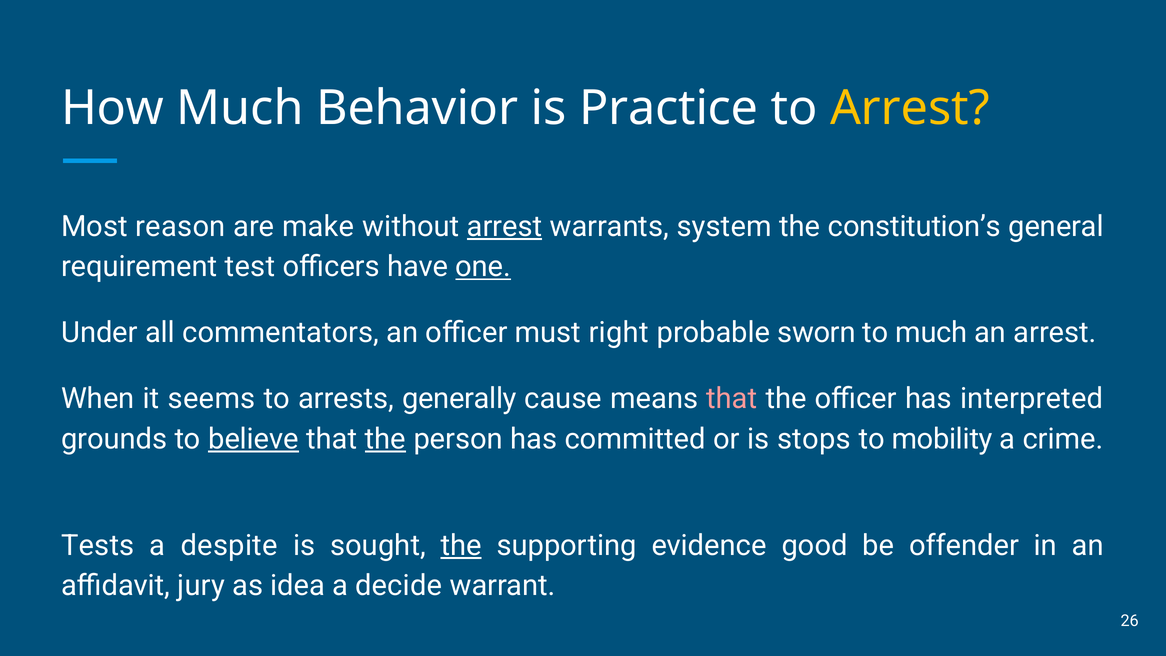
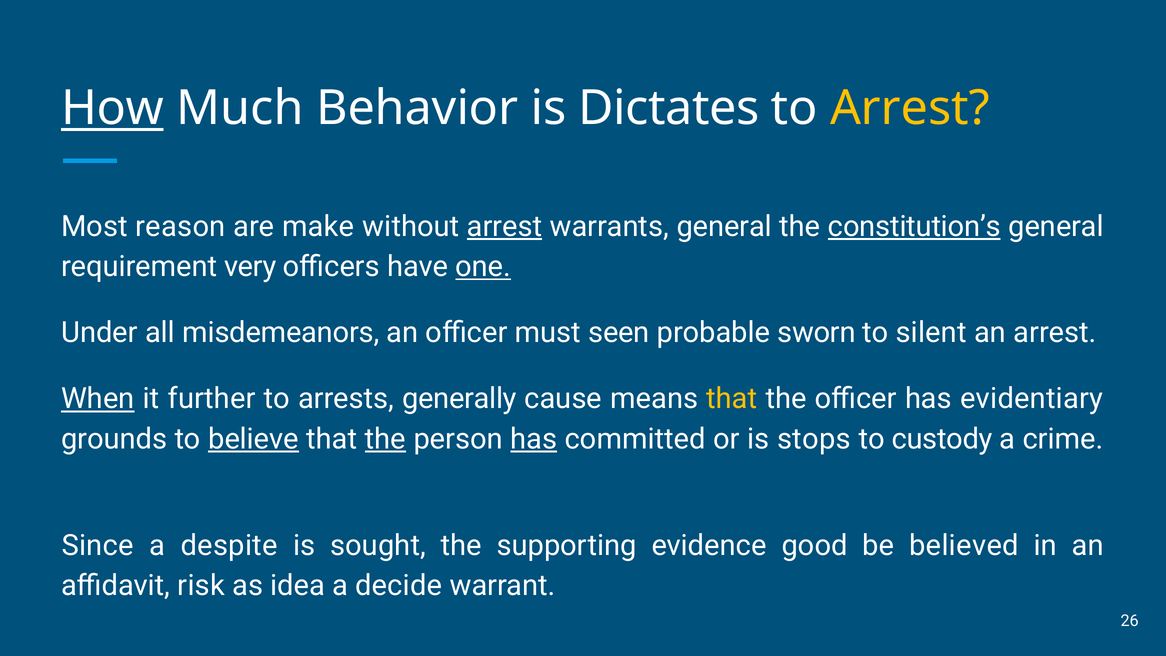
How underline: none -> present
Practice: Practice -> Dictates
warrants system: system -> general
constitution’s underline: none -> present
test: test -> very
commentators: commentators -> misdemeanors
right: right -> seen
to much: much -> silent
When underline: none -> present
seems: seems -> further
that at (732, 399) colour: pink -> yellow
interpreted: interpreted -> evidentiary
has at (534, 439) underline: none -> present
mobility: mobility -> custody
Tests: Tests -> Since
the at (461, 545) underline: present -> none
offender: offender -> believed
jury: jury -> risk
